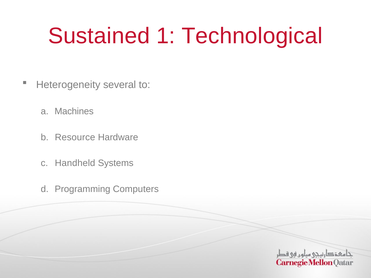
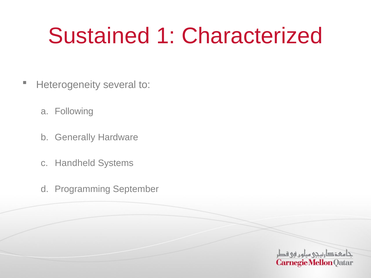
Technological: Technological -> Characterized
Machines: Machines -> Following
Resource: Resource -> Generally
Computers: Computers -> September
